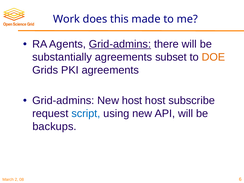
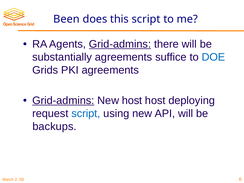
Work: Work -> Been
this made: made -> script
subset: subset -> suffice
DOE colour: orange -> blue
Grid-admins at (63, 100) underline: none -> present
subscribe: subscribe -> deploying
